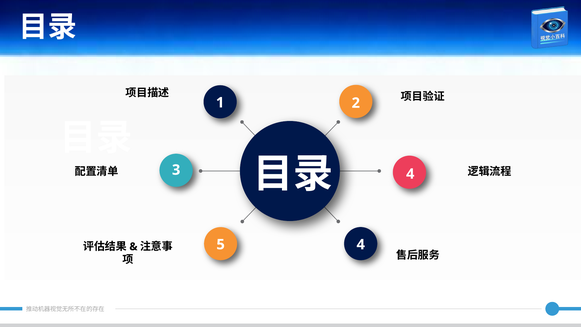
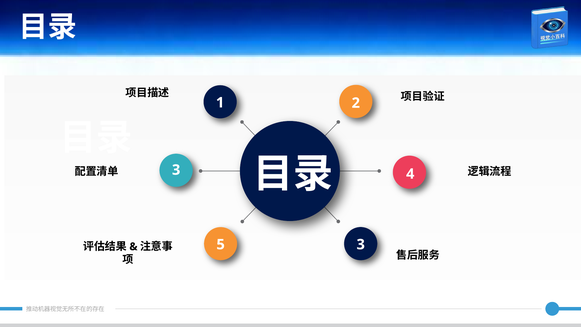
5 4: 4 -> 3
